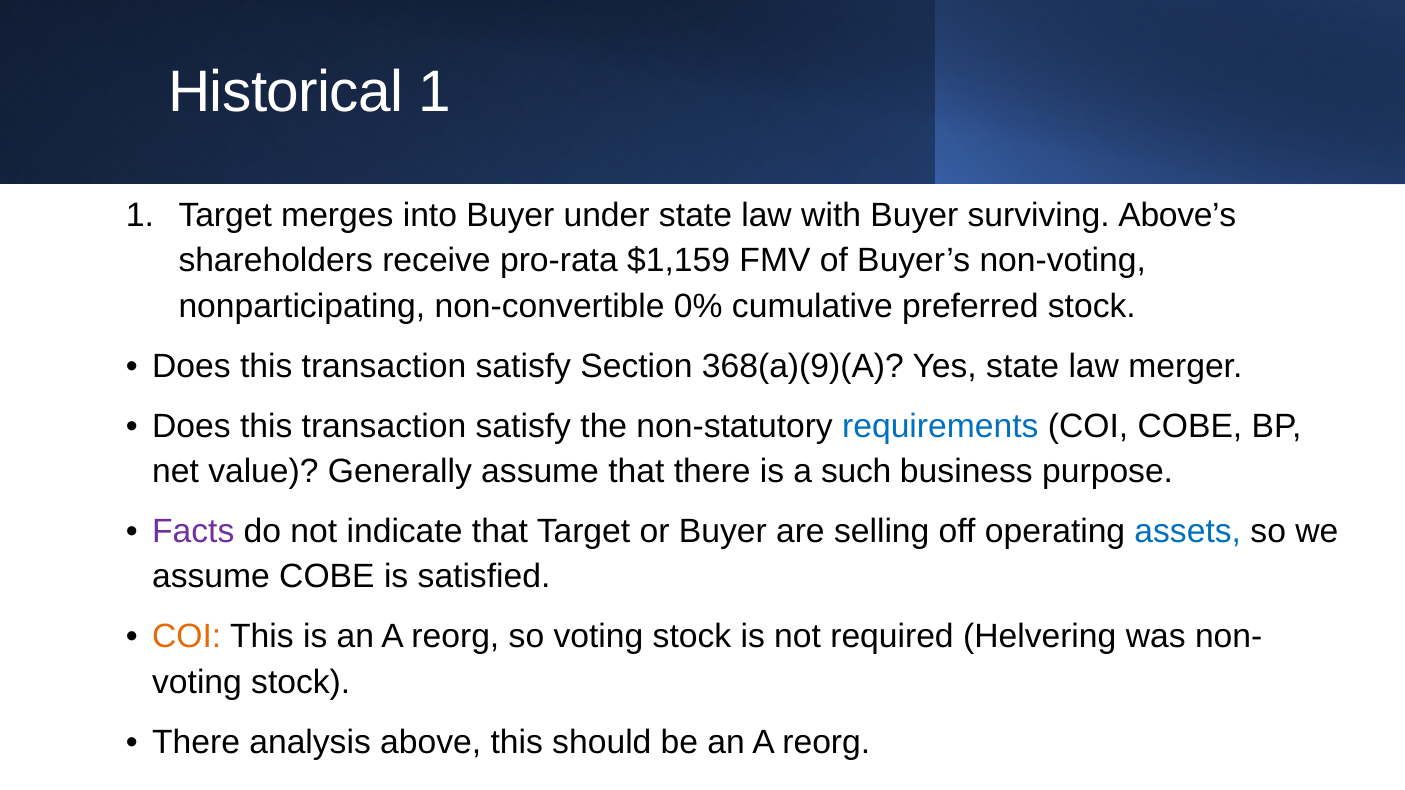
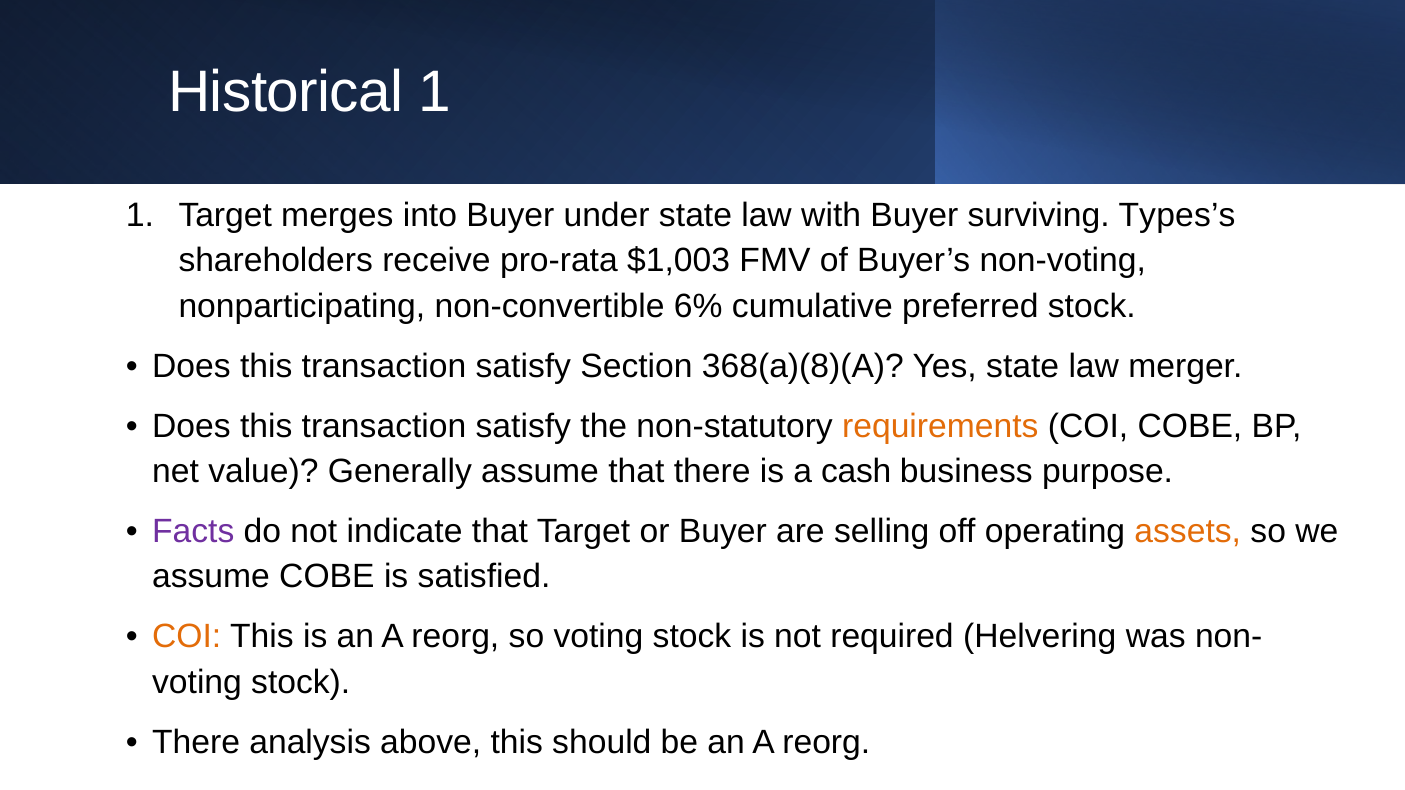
Above’s: Above’s -> Types’s
$1,159: $1,159 -> $1,003
0%: 0% -> 6%
368(a)(9)(A: 368(a)(9)(A -> 368(a)(8)(A
requirements colour: blue -> orange
such: such -> cash
assets colour: blue -> orange
